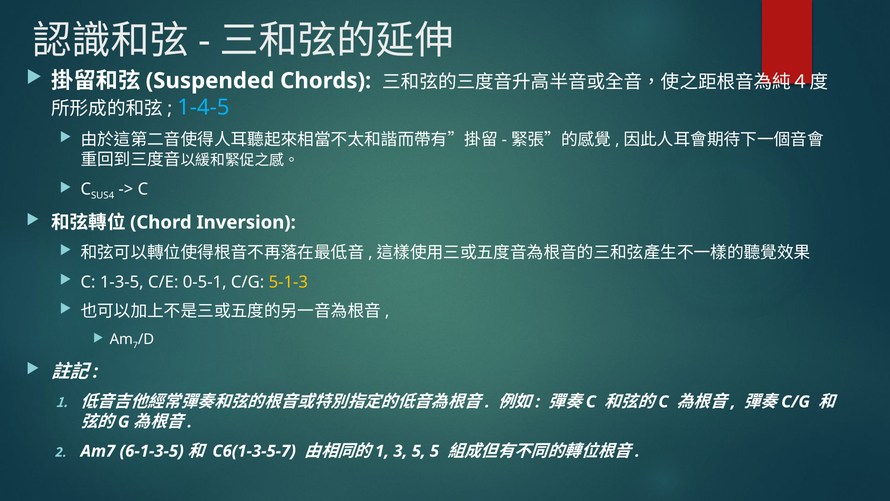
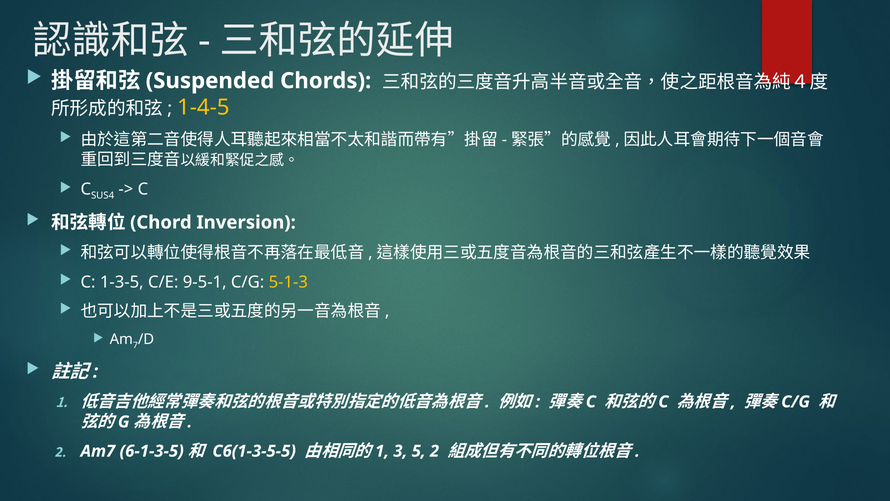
1-4-5 colour: light blue -> yellow
0-5-1: 0-5-1 -> 9-5-1
C6(1-3-5-7: C6(1-3-5-7 -> C6(1-3-5-5
5 5: 5 -> 2
